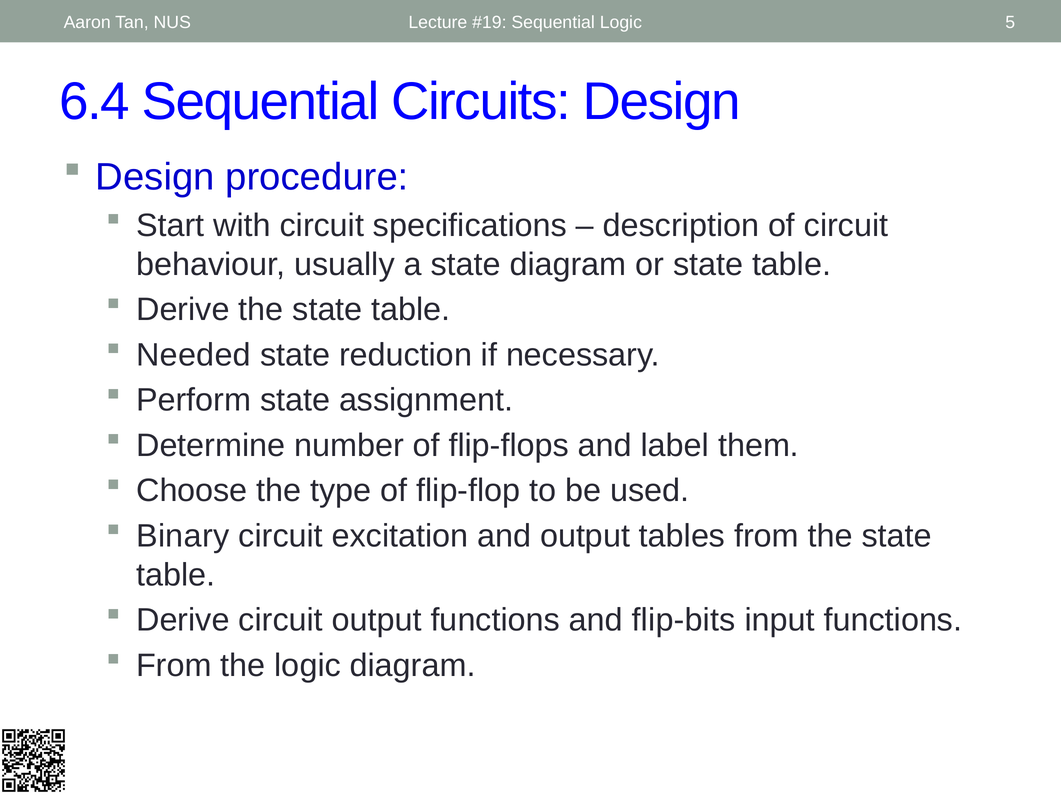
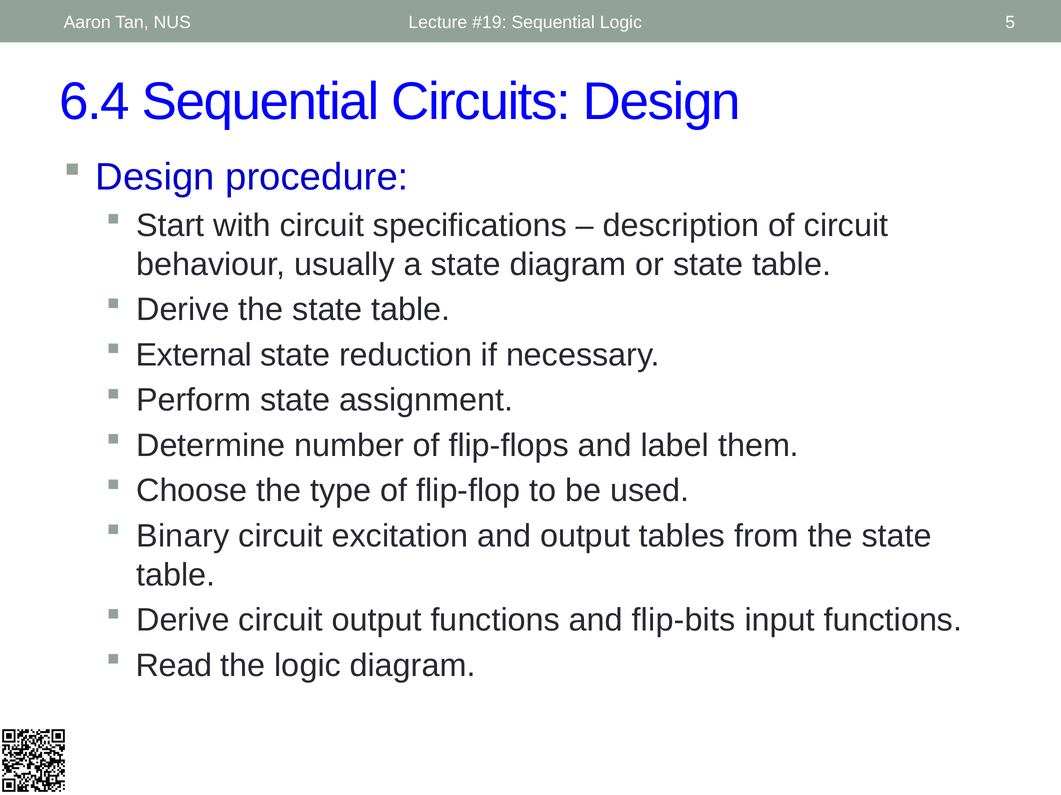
Needed: Needed -> External
From at (174, 666): From -> Read
